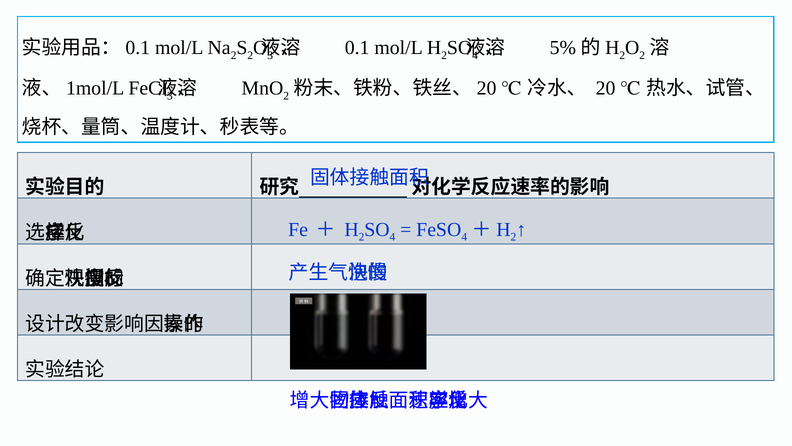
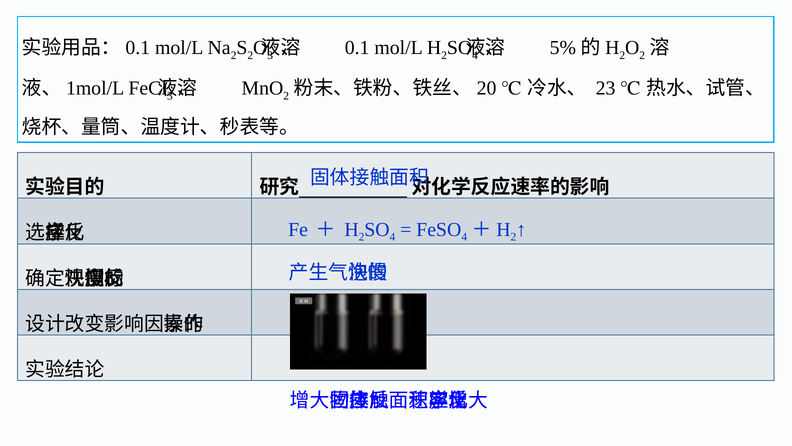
20: 20 -> 23
